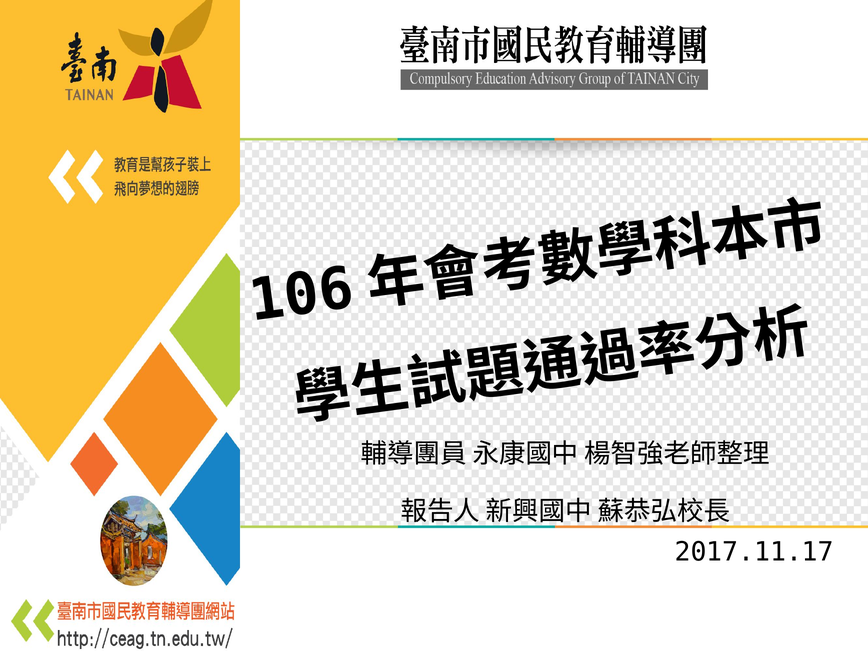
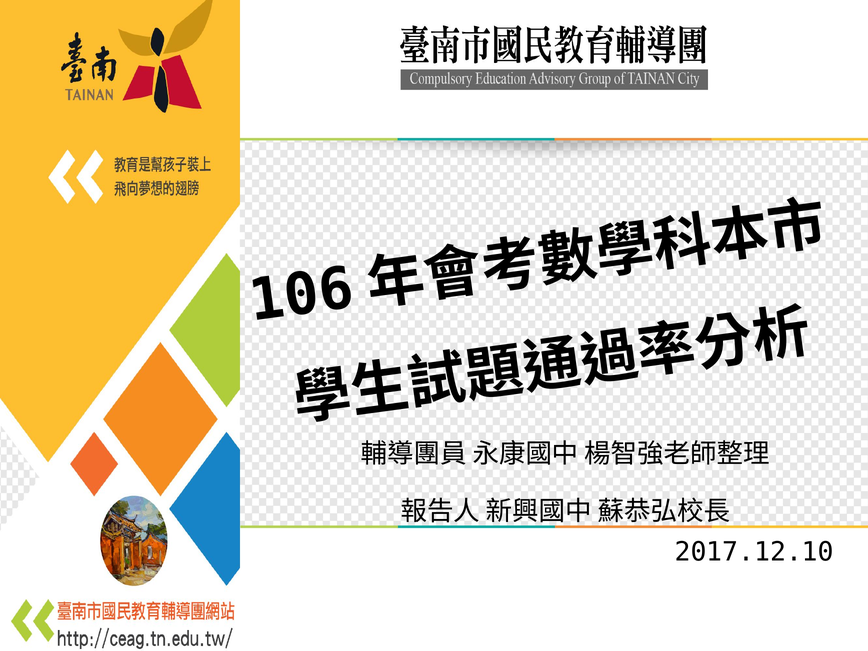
2017.11.17: 2017.11.17 -> 2017.12.10
